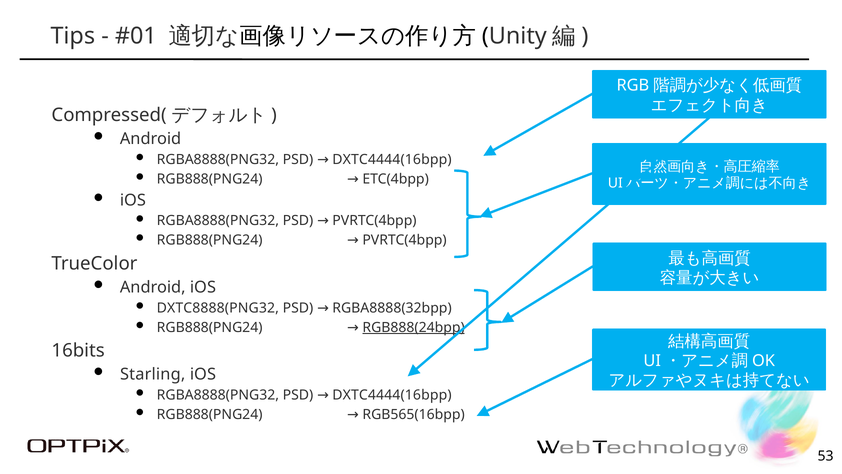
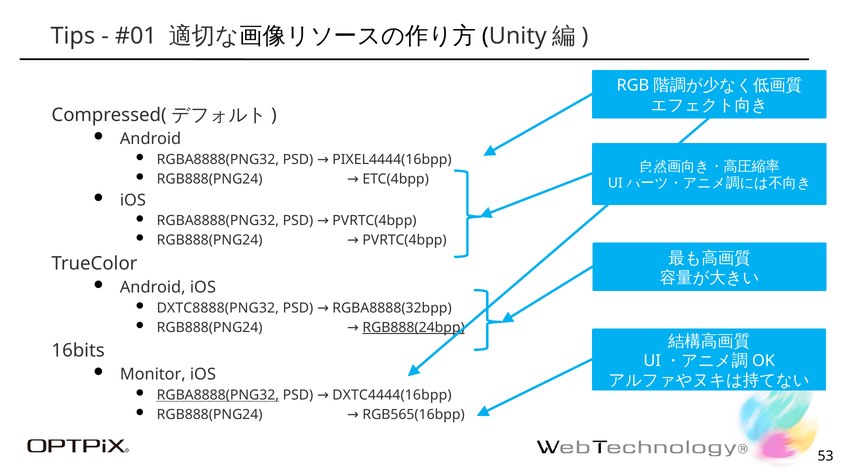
DXTC4444(16bpp at (392, 159): DXTC4444(16bpp -> PIXEL4444(16bpp
Starling: Starling -> Monitor
RGBA8888(PNG32 at (218, 395) underline: none -> present
